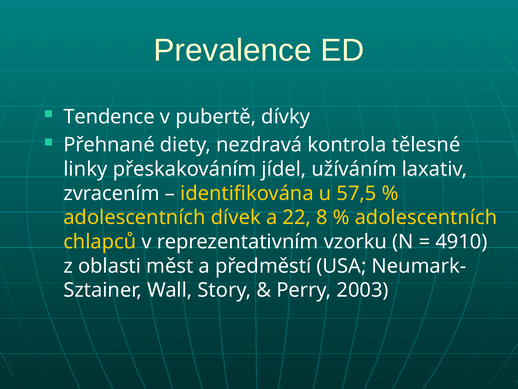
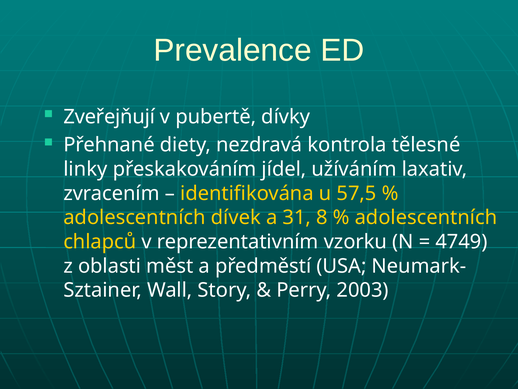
Tendence: Tendence -> Zveřejňují
22: 22 -> 31
4910: 4910 -> 4749
